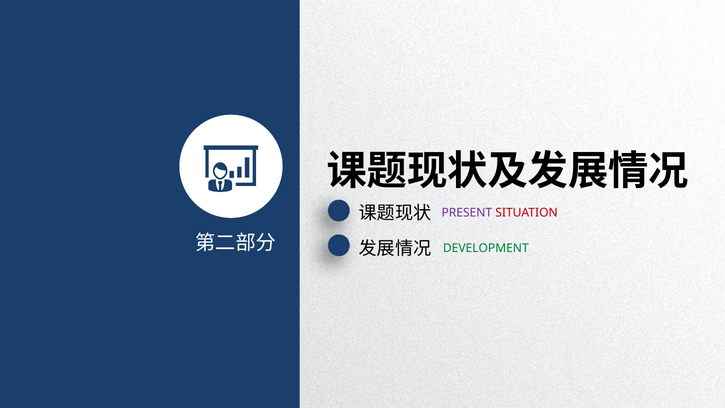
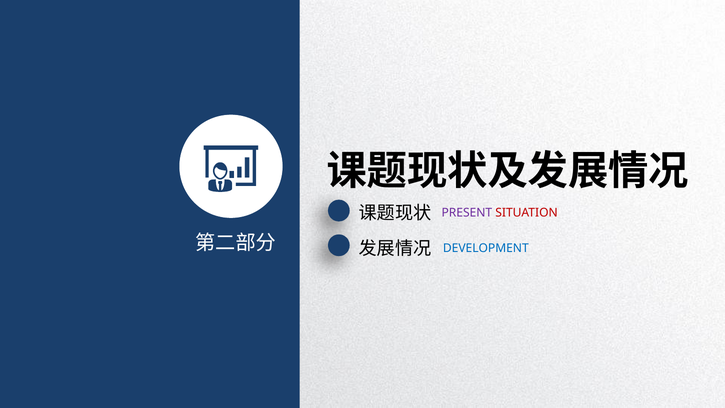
DEVELOPMENT colour: green -> blue
